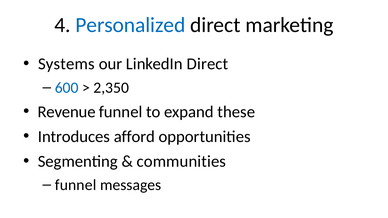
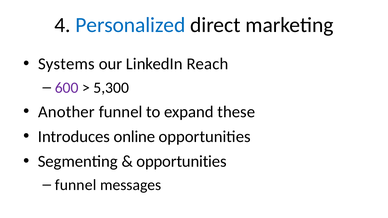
LinkedIn Direct: Direct -> Reach
600 colour: blue -> purple
2,350: 2,350 -> 5,300
Revenue: Revenue -> Another
afford: afford -> online
communities at (181, 162): communities -> opportunities
